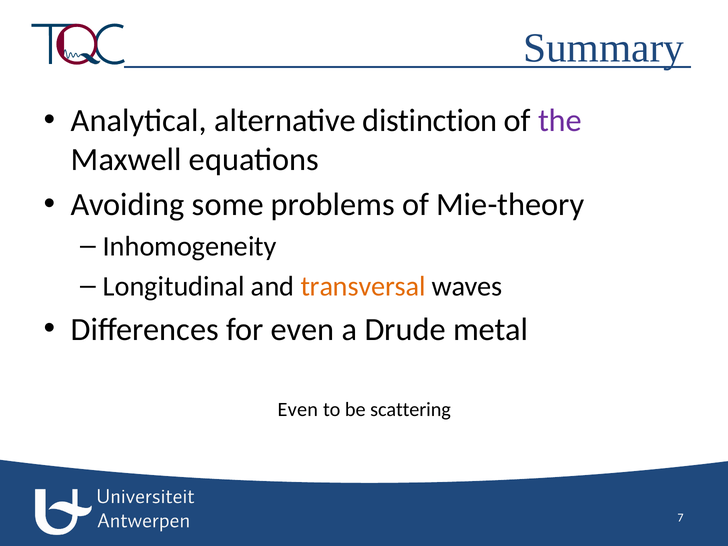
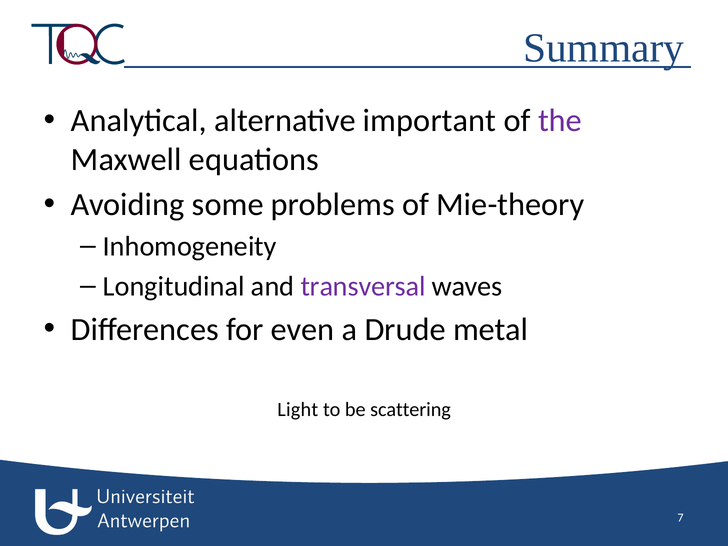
distinction: distinction -> important
transversal colour: orange -> purple
Even at (298, 409): Even -> Light
